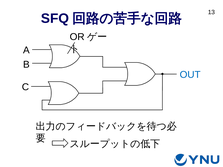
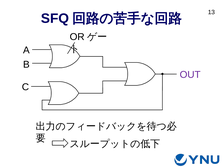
OUT colour: blue -> purple
